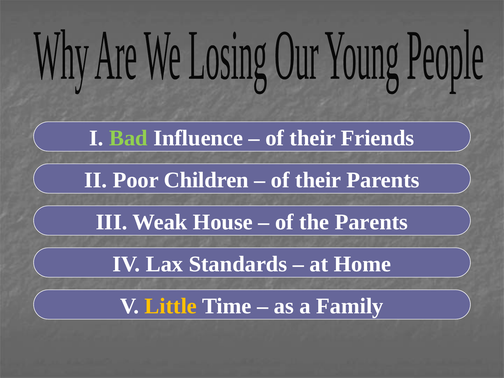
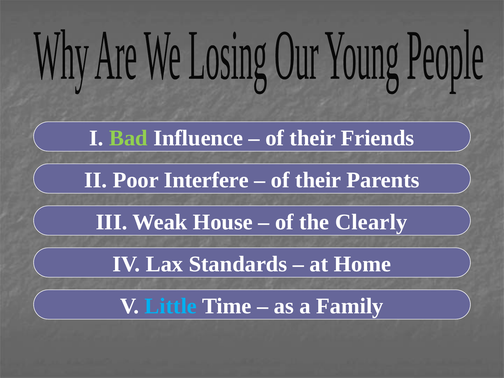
Children: Children -> Interfere
the Parents: Parents -> Clearly
Little colour: yellow -> light blue
